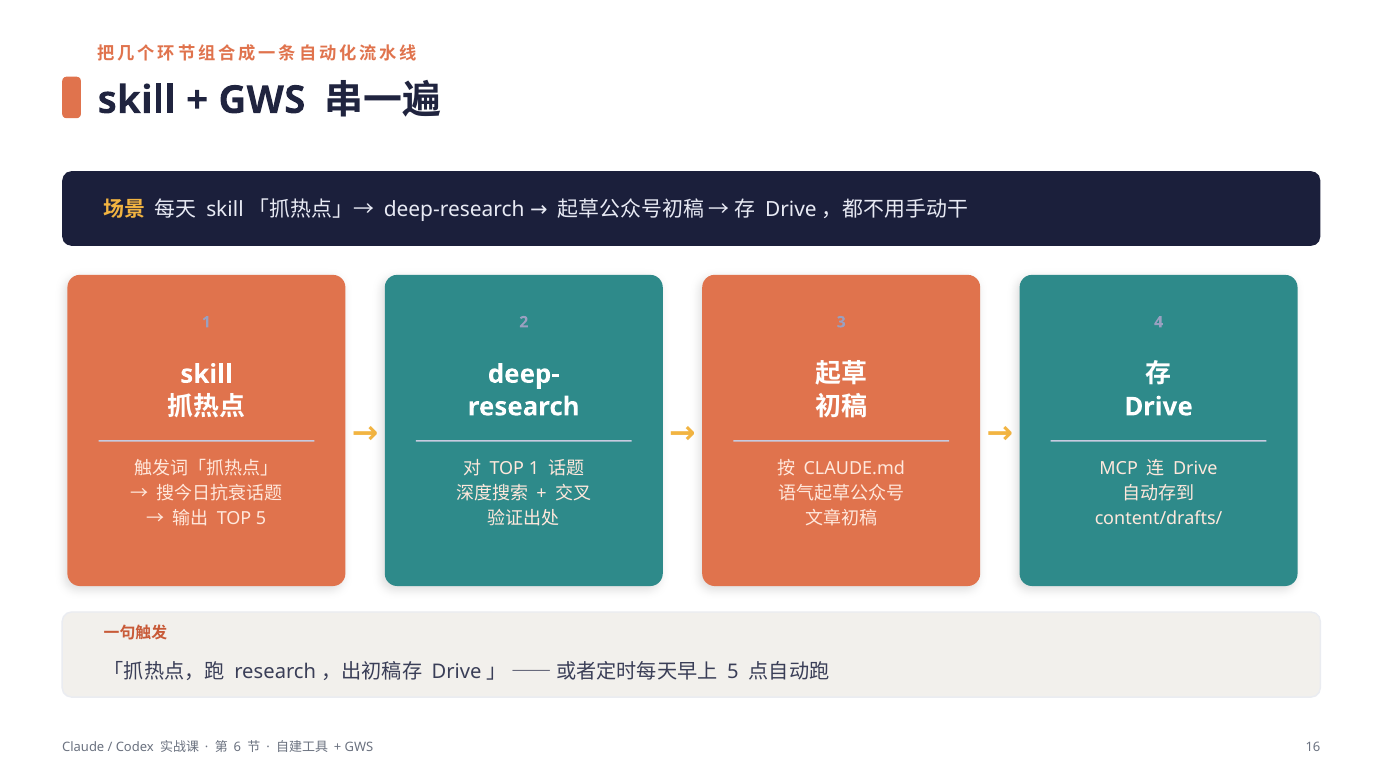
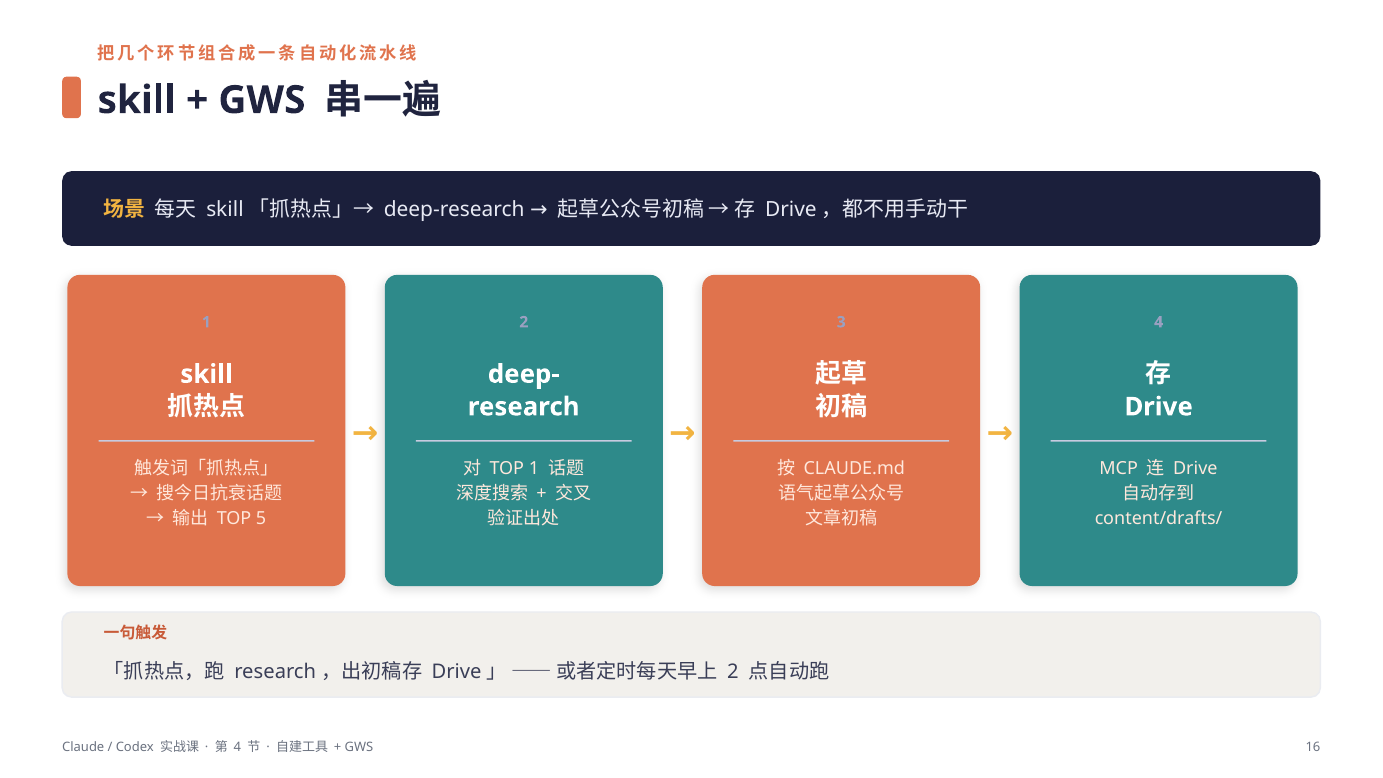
5 at (733, 671): 5 -> 2
6 at (237, 747): 6 -> 4
